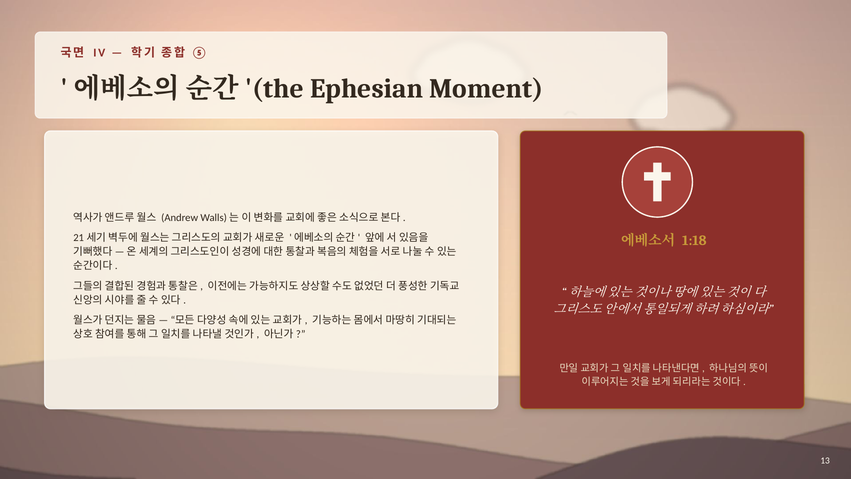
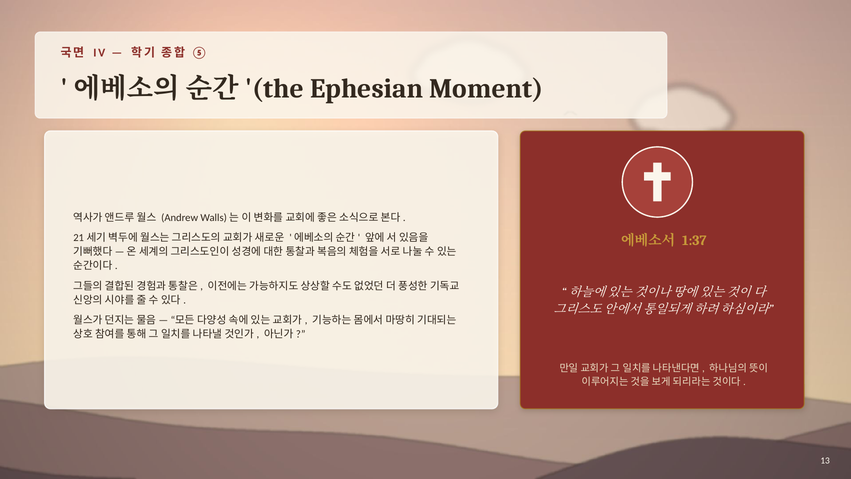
1:18: 1:18 -> 1:37
